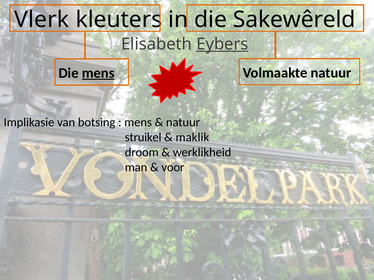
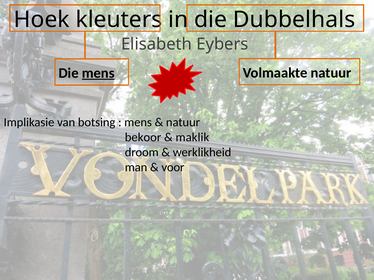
Vlerk: Vlerk -> Hoek
Sakewêreld: Sakewêreld -> Dubbelhals
Eybers underline: present -> none
struikel: struikel -> bekoor
